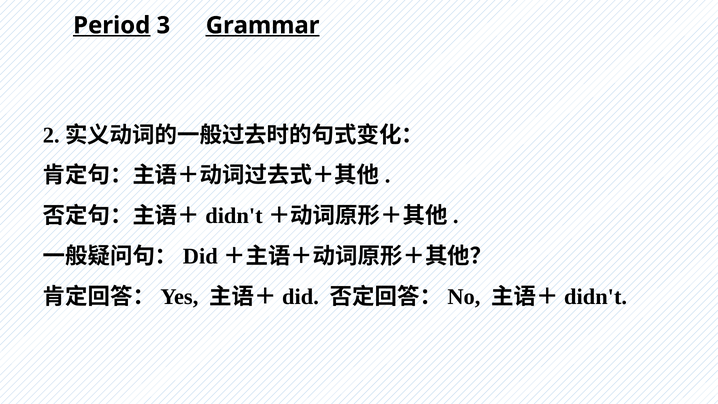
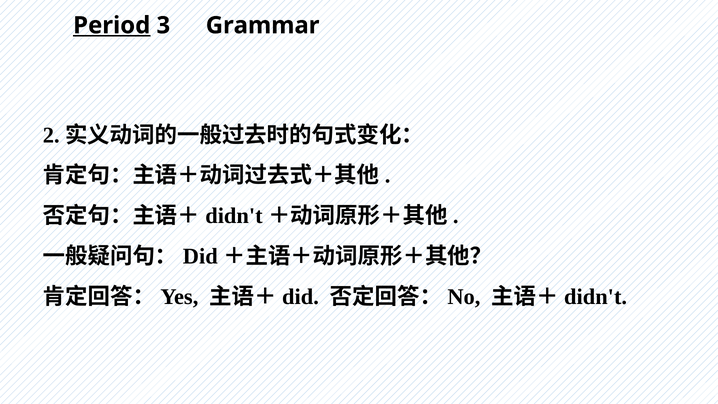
Grammar underline: present -> none
